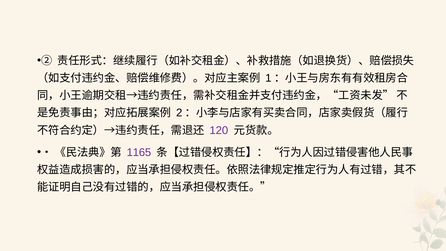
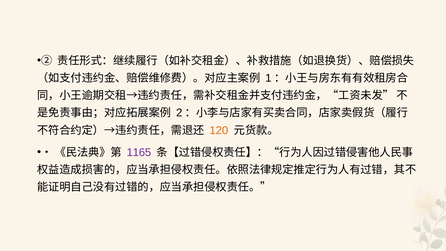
120 colour: purple -> orange
